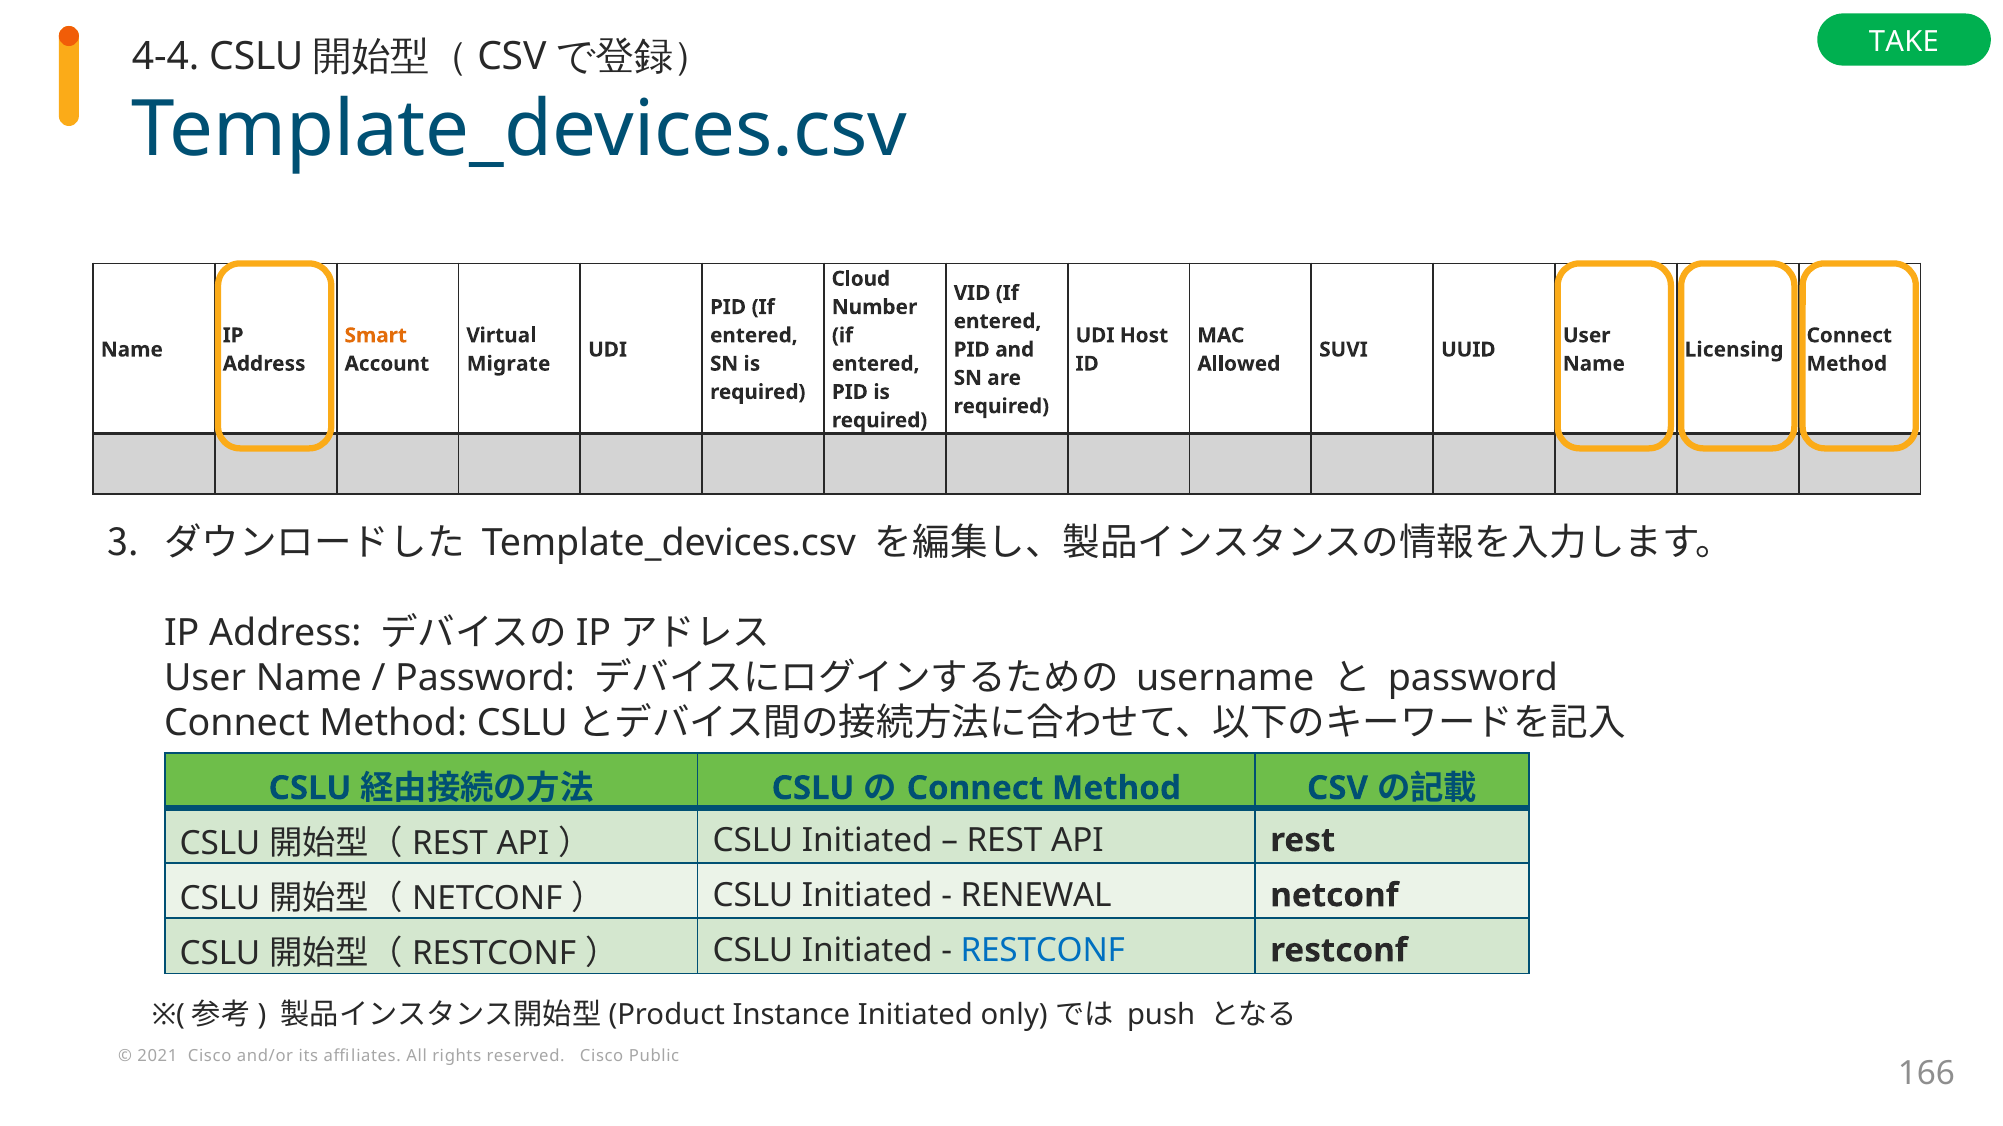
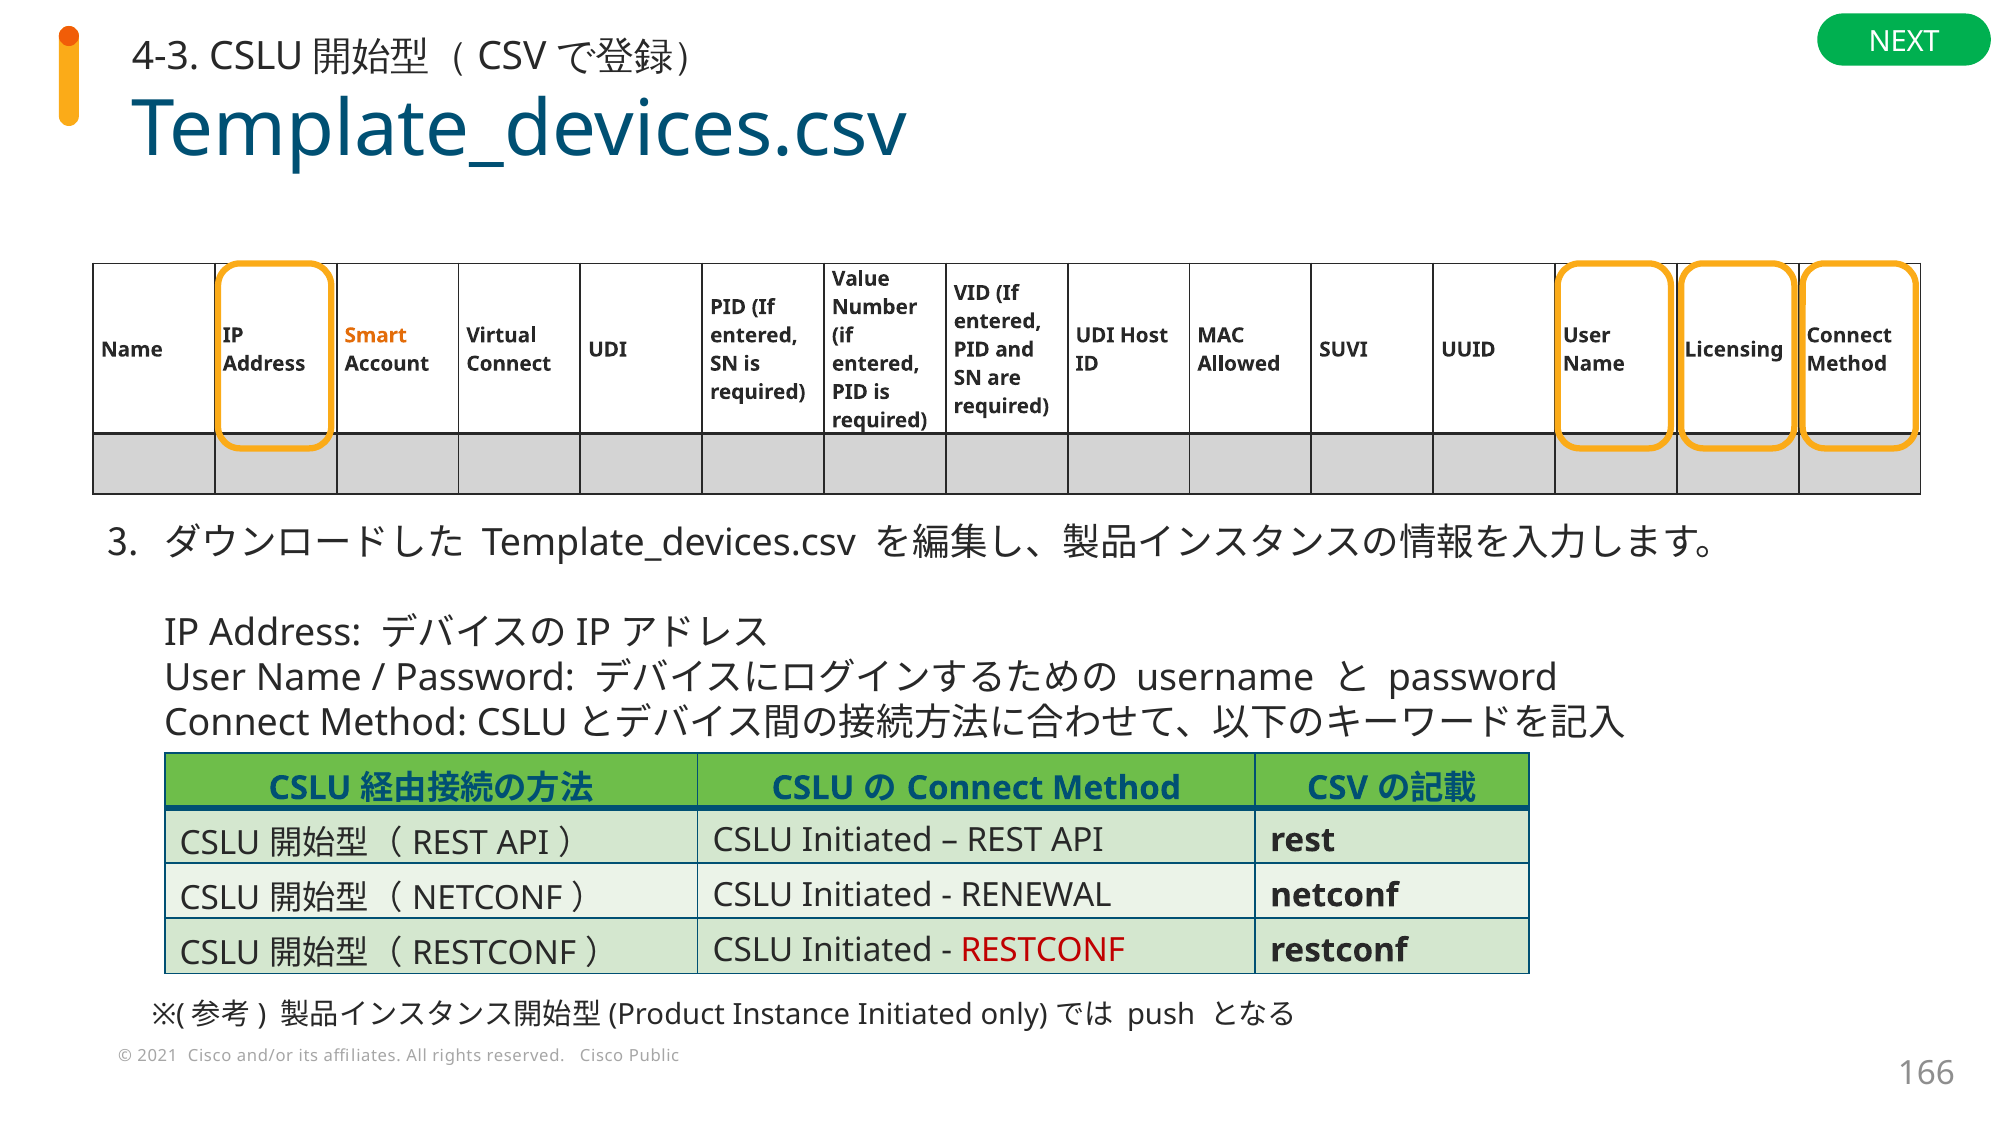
TAKE: TAKE -> NEXT
4-4: 4-4 -> 4-3
Cloud: Cloud -> Value
Migrate at (509, 364): Migrate -> Connect
RESTCONF at (1043, 951) colour: blue -> red
